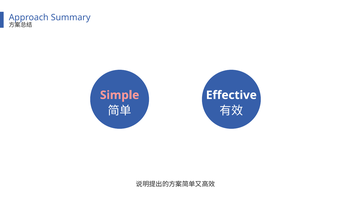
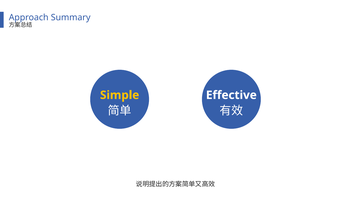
Simple colour: pink -> yellow
